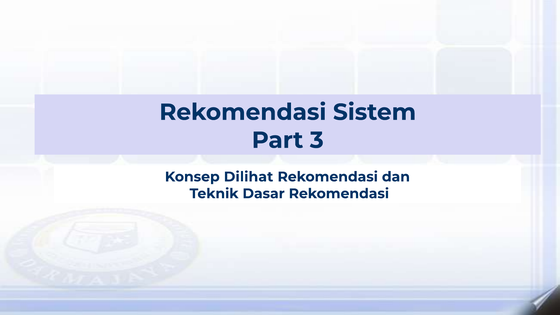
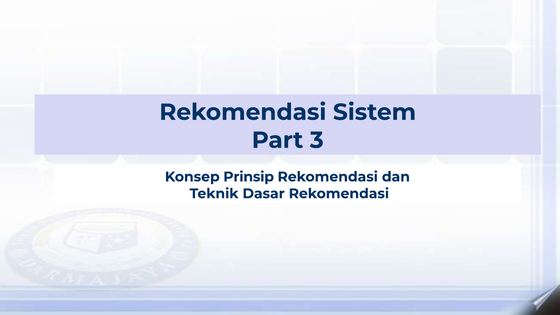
Dilihat: Dilihat -> Prinsip
